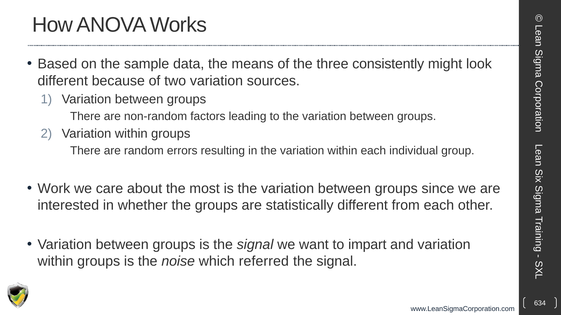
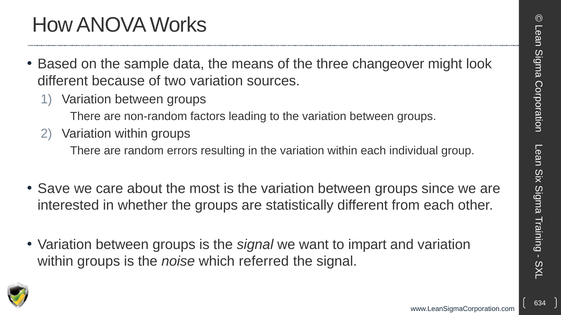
consistently: consistently -> changeover
Work: Work -> Save
